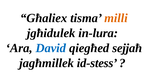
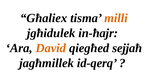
in-lura: in-lura -> in-ħajr
David colour: blue -> orange
id-stess: id-stess -> id-qerq
